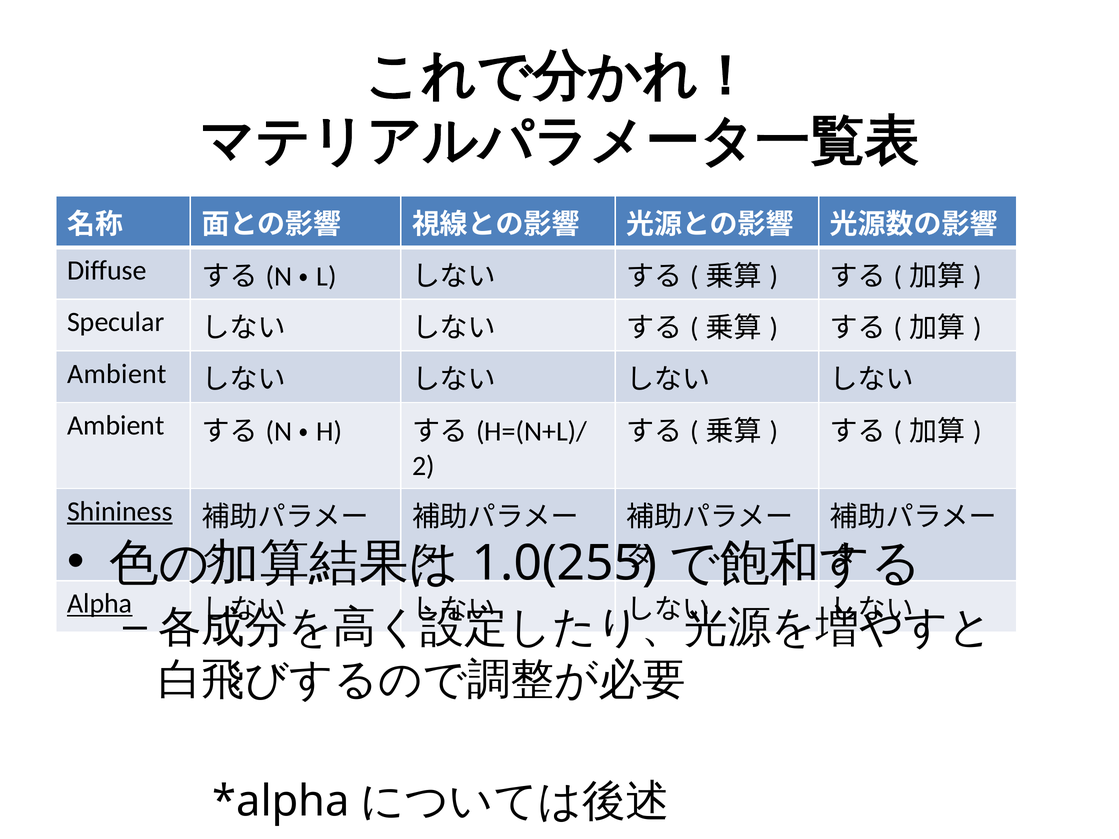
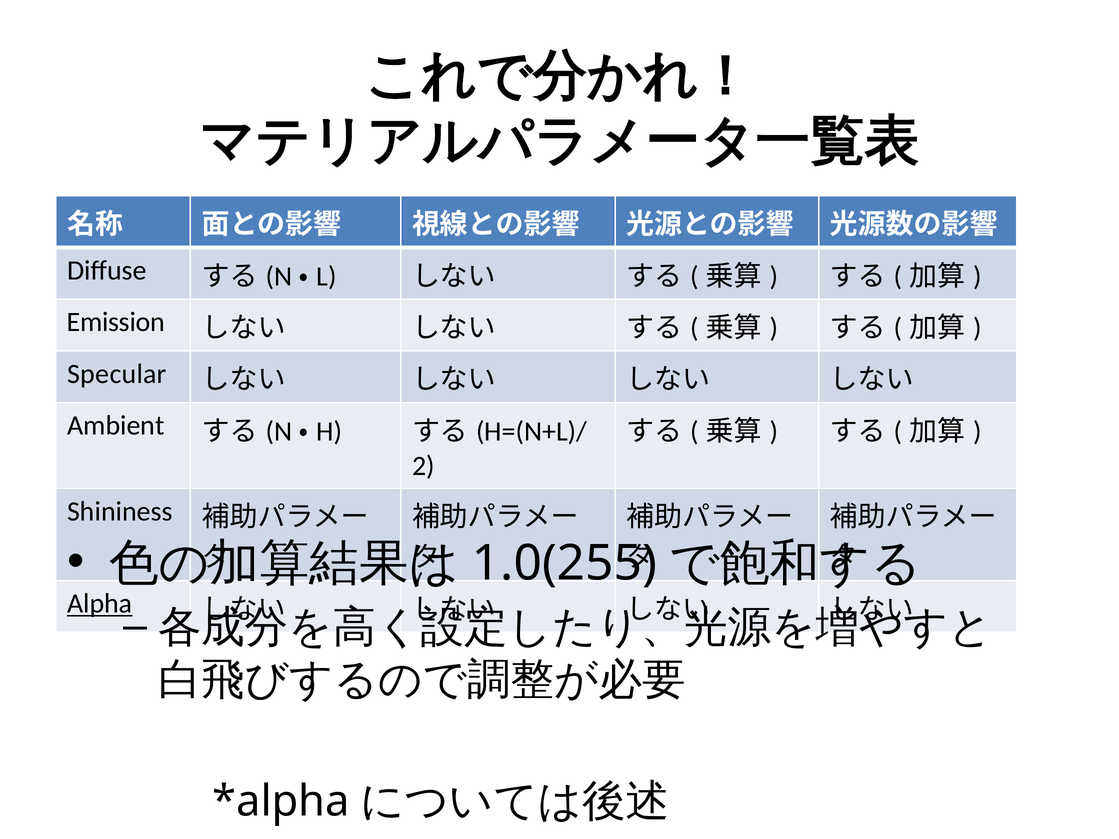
Specular: Specular -> Emission
Ambient at (117, 374): Ambient -> Specular
Shininess underline: present -> none
